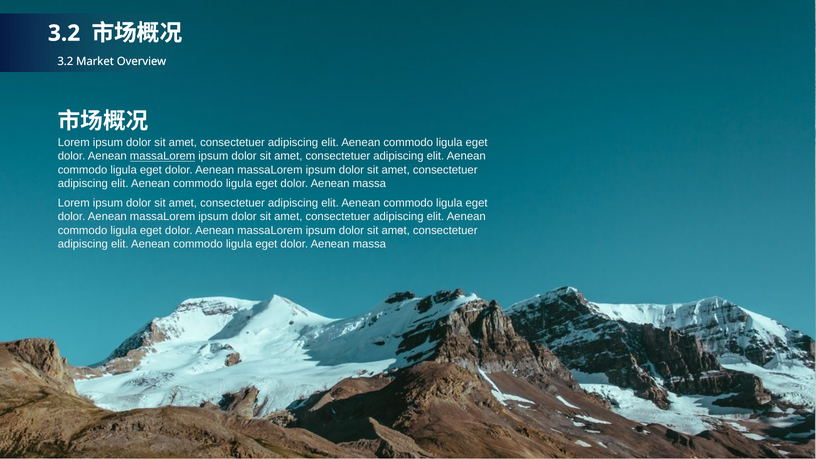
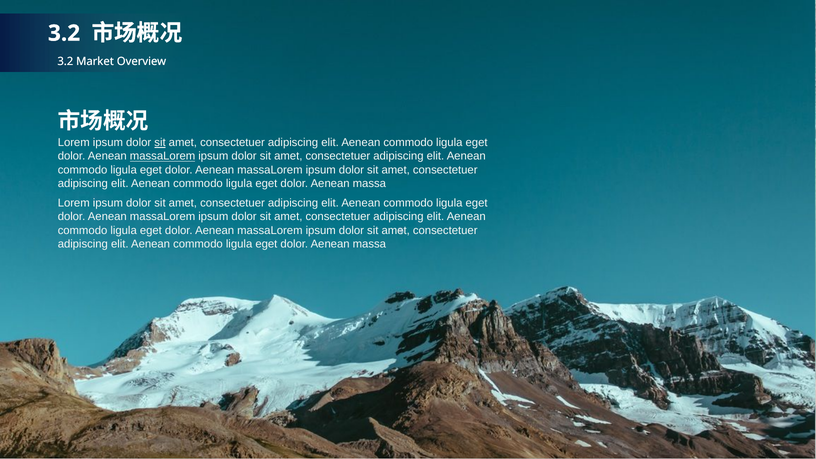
sit at (160, 143) underline: none -> present
